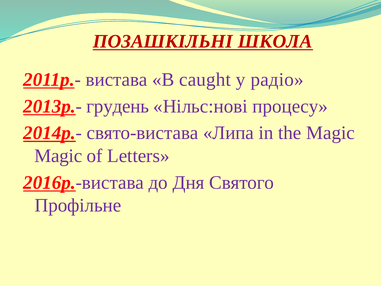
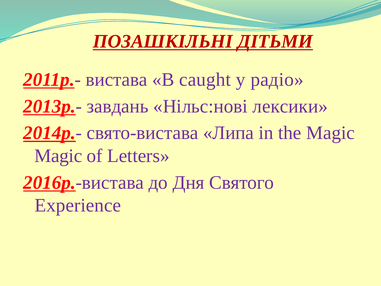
ШКОЛА: ШКОЛА -> ДІТЬМИ
грудень: грудень -> завдань
процесу: процесу -> лексики
Профільне: Профільне -> Experience
